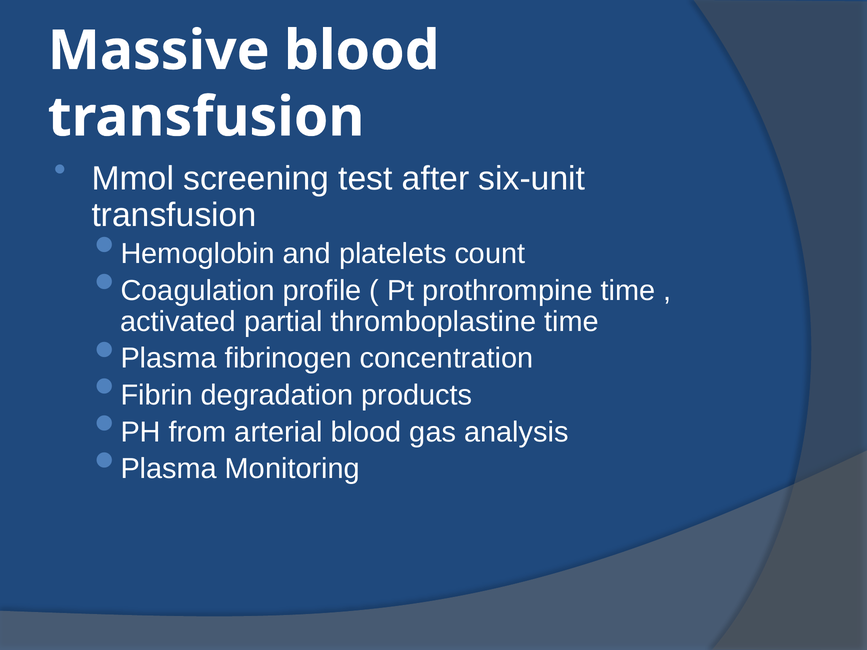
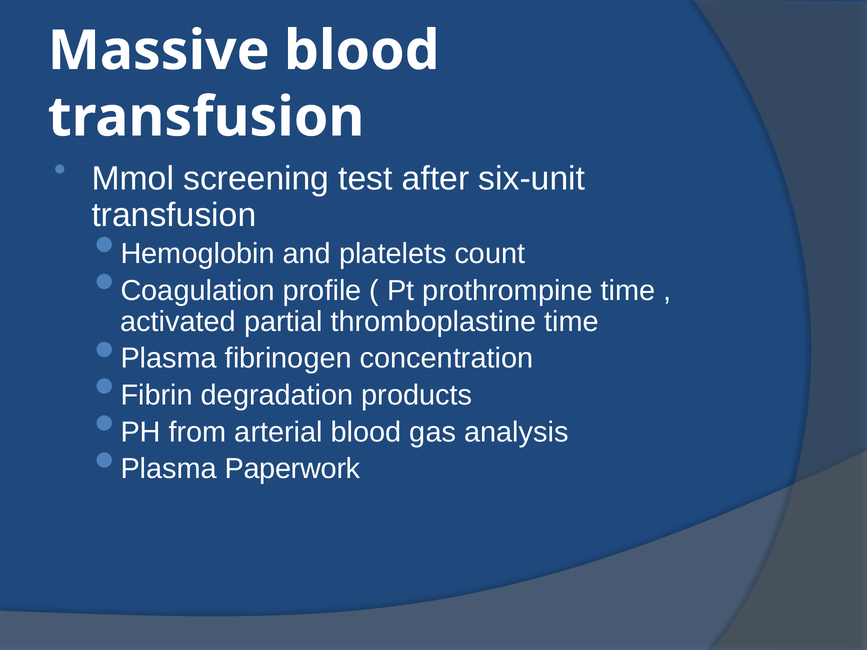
Monitoring: Monitoring -> Paperwork
